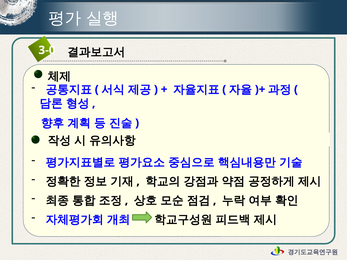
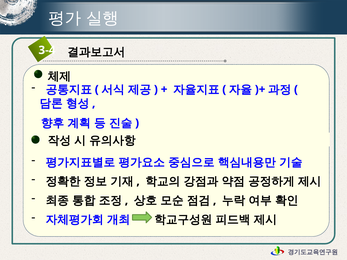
3-0: 3-0 -> 3-4
